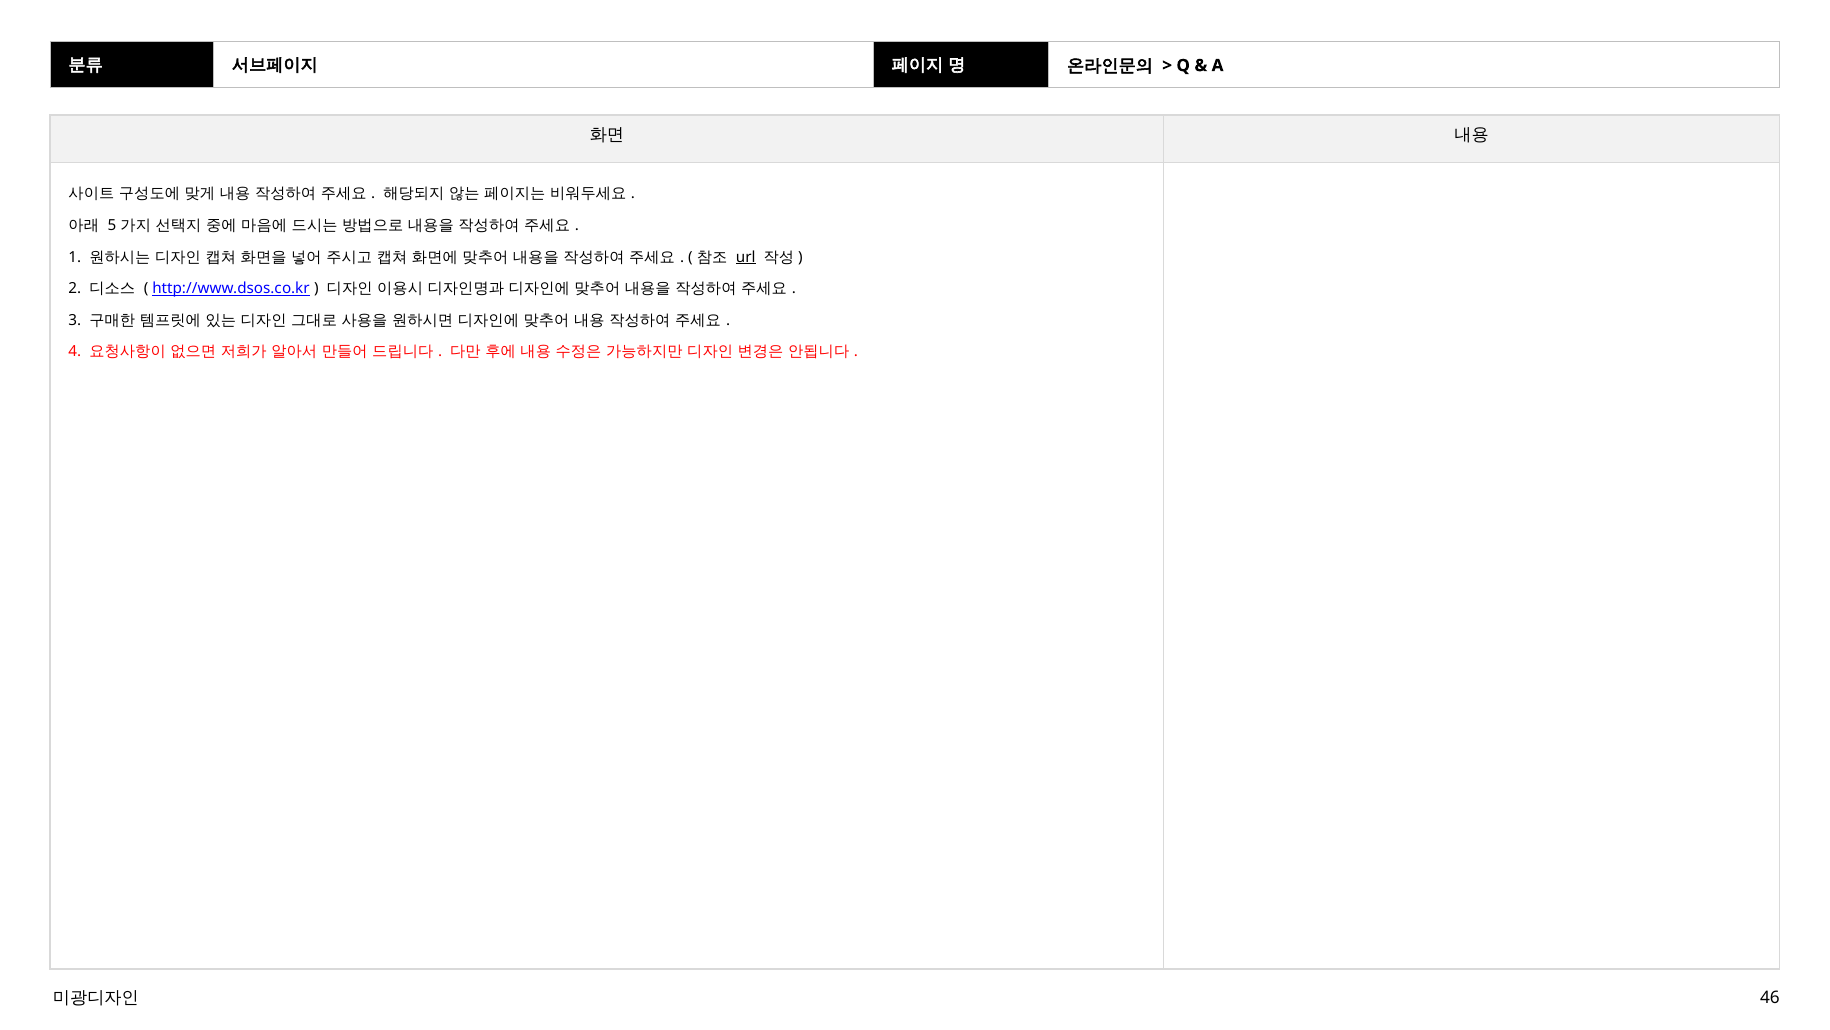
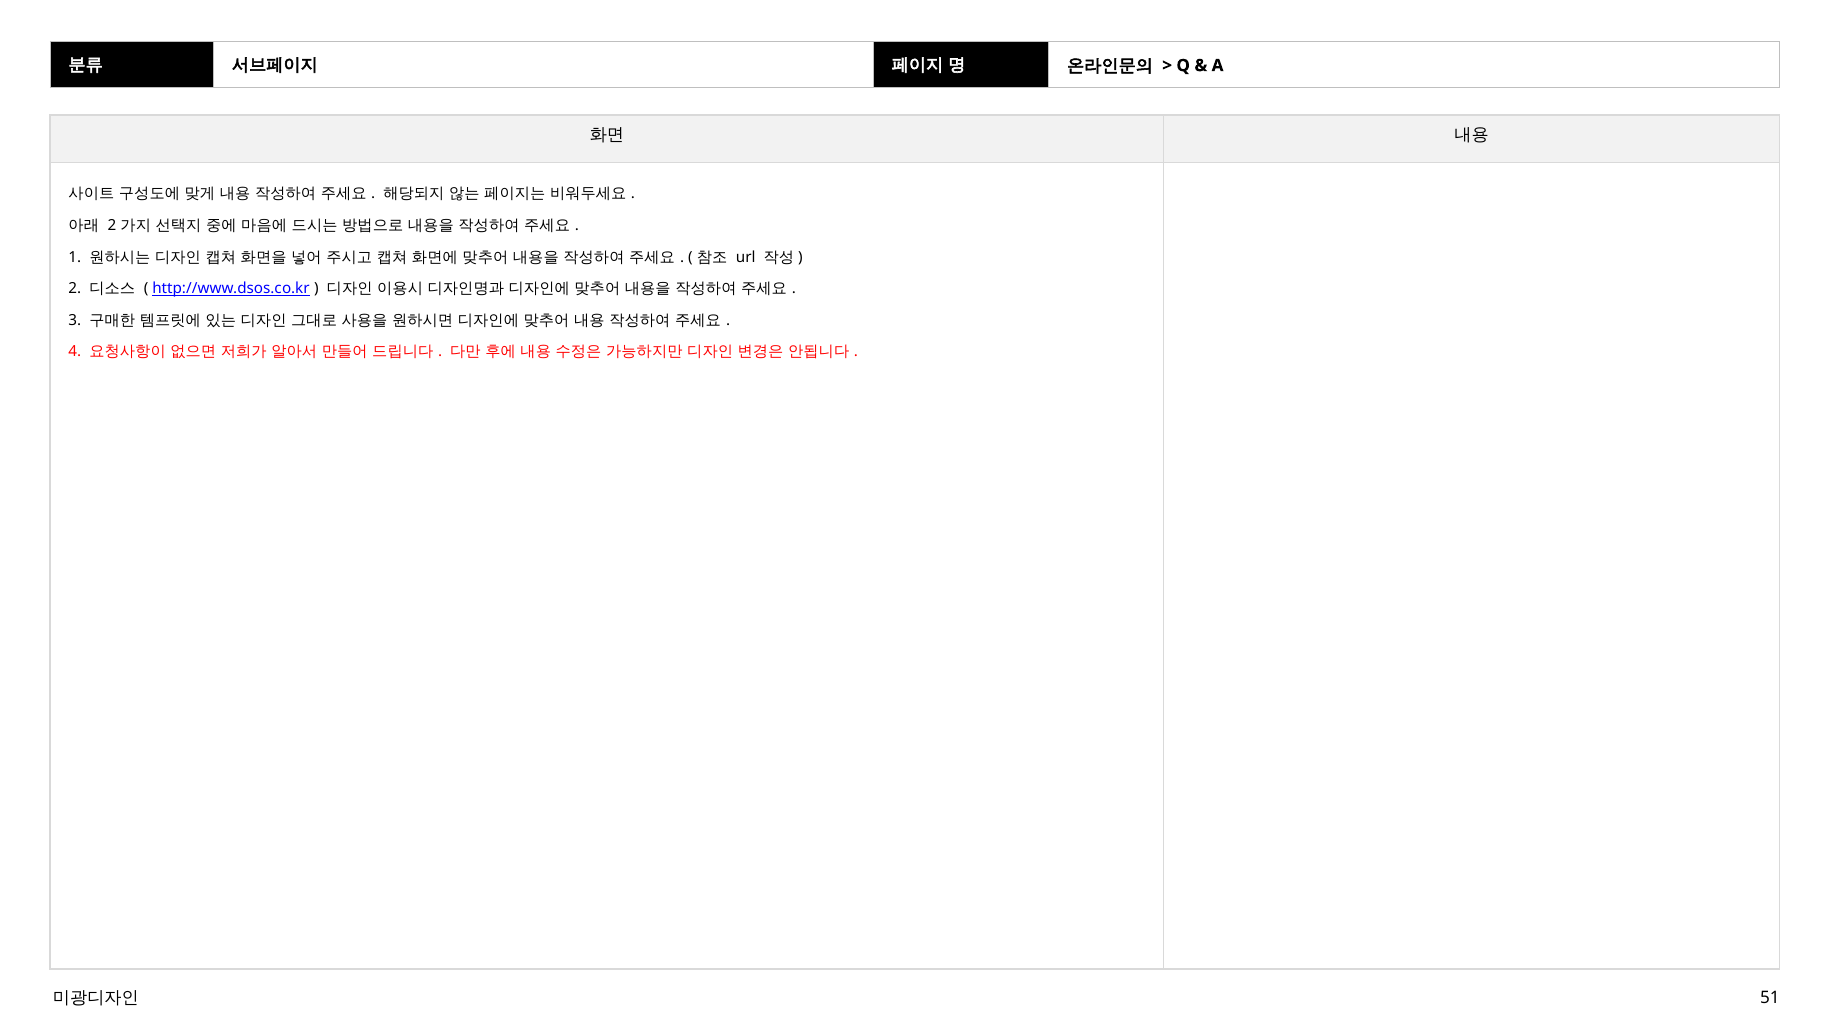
5 at (112, 225): 5 -> 2
url underline: present -> none
46: 46 -> 51
